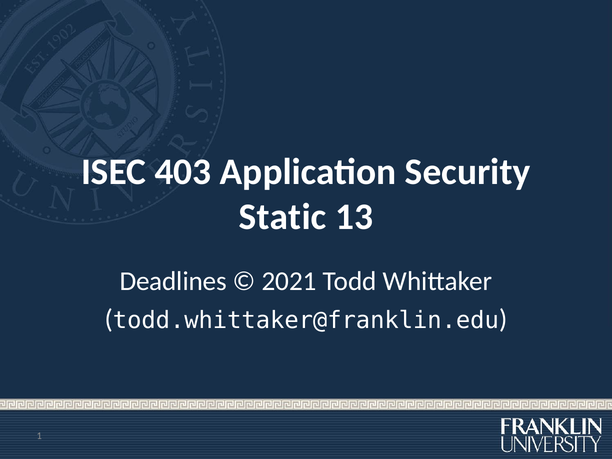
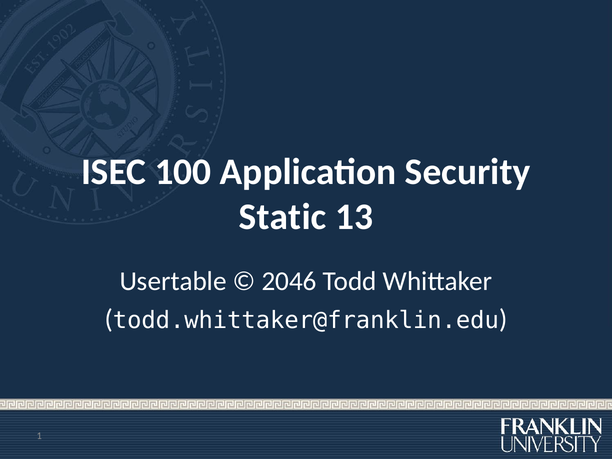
403: 403 -> 100
Deadlines: Deadlines -> Usertable
2021: 2021 -> 2046
